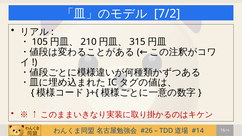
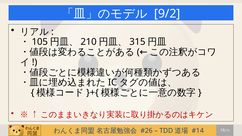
7/2: 7/2 -> 9/2
